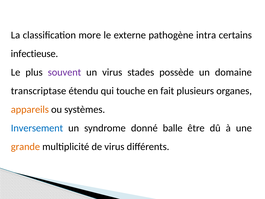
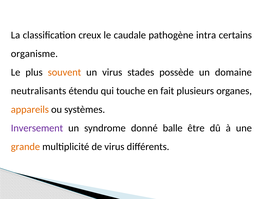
more: more -> creux
externe: externe -> caudale
infectieuse: infectieuse -> organisme
souvent colour: purple -> orange
transcriptase: transcriptase -> neutralisants
Inversement colour: blue -> purple
